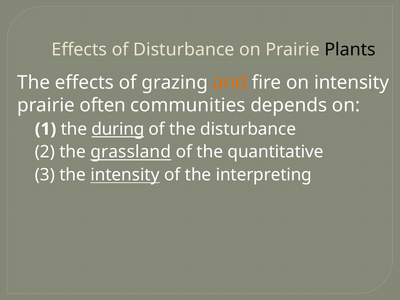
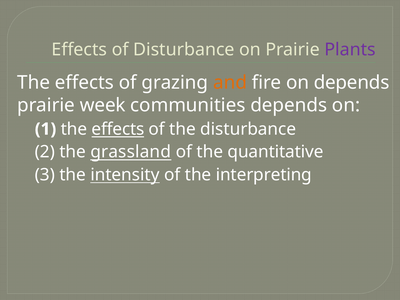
Plants colour: black -> purple
on intensity: intensity -> depends
often: often -> week
1 the during: during -> effects
